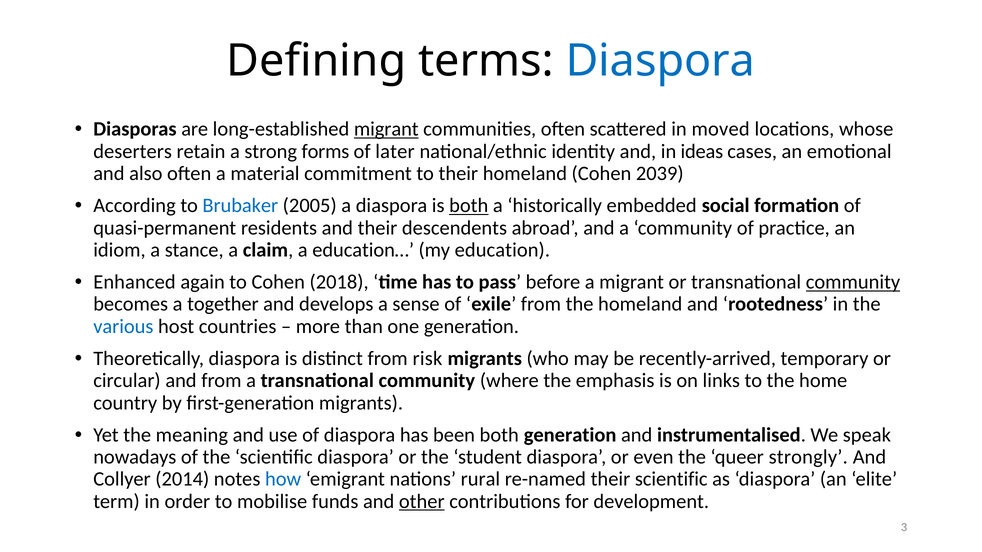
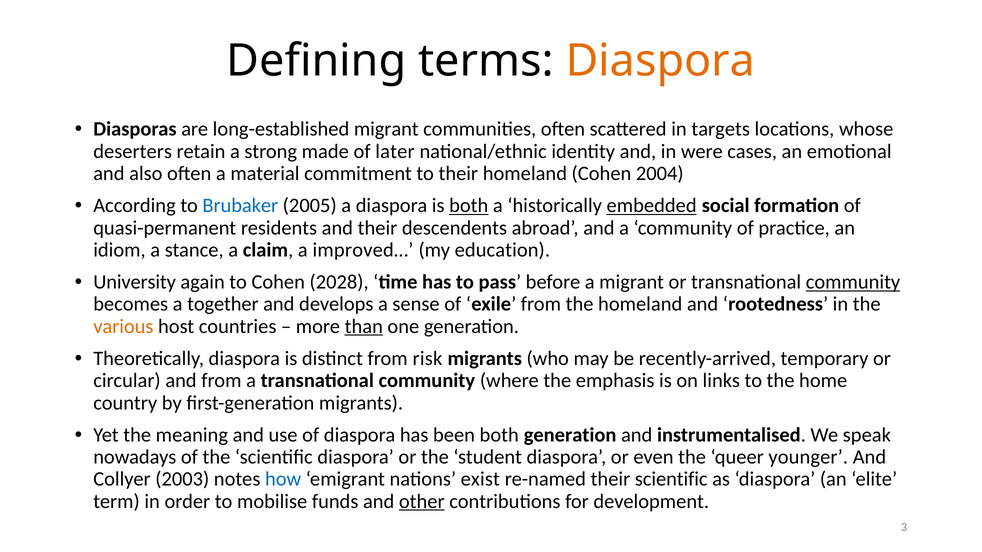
Diaspora at (660, 61) colour: blue -> orange
migrant at (386, 129) underline: present -> none
moved: moved -> targets
forms: forms -> made
ideas: ideas -> were
2039: 2039 -> 2004
embedded underline: none -> present
education…: education… -> improved…
Enhanced: Enhanced -> University
2018: 2018 -> 2028
various colour: blue -> orange
than underline: none -> present
strongly: strongly -> younger
2014: 2014 -> 2003
rural: rural -> exist
